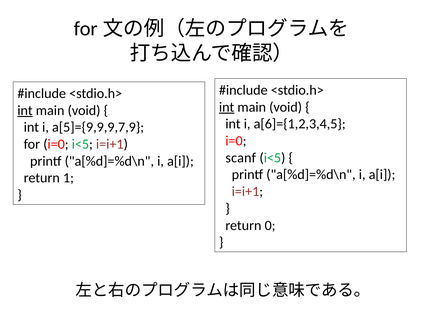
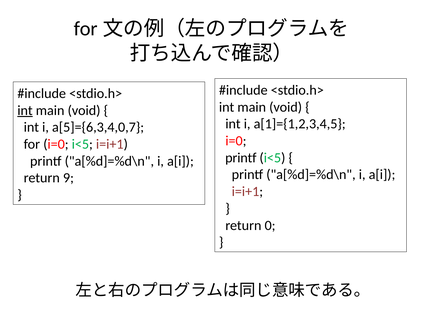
int at (227, 107) underline: present -> none
a[6]={1,2,3,4,5: a[6]={1,2,3,4,5 -> a[1]={1,2,3,4,5
a[5]={9,9,9,7,9: a[5]={9,9,9,7,9 -> a[5]={6,3,4,0,7
scanf at (241, 158): scanf -> printf
1: 1 -> 9
